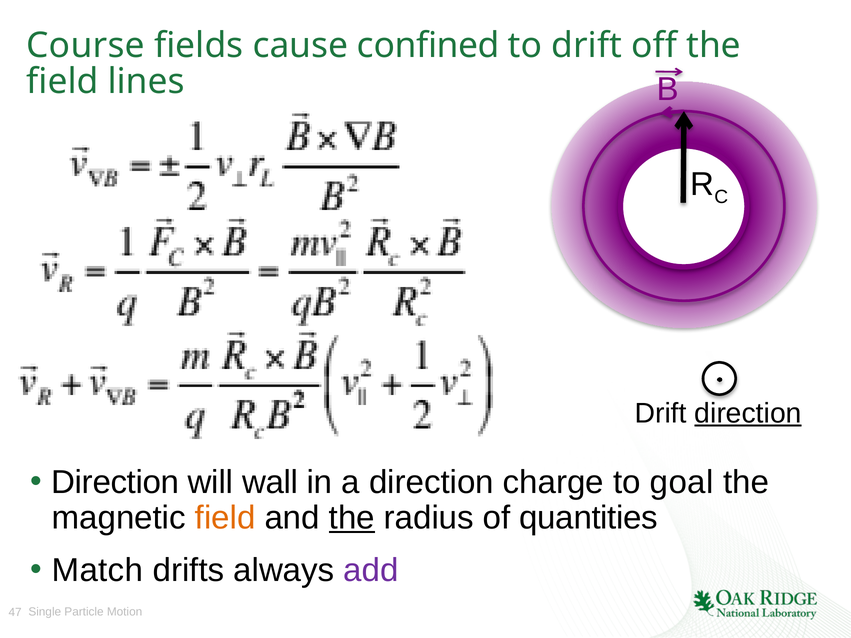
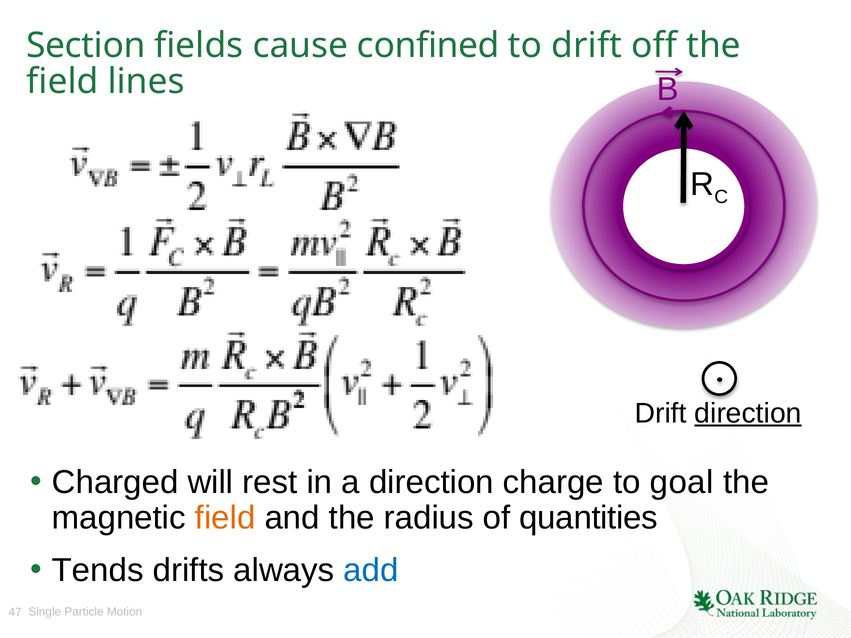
Course: Course -> Section
Direction at (115, 482): Direction -> Charged
wall: wall -> rest
the at (352, 518) underline: present -> none
Match: Match -> Tends
add colour: purple -> blue
